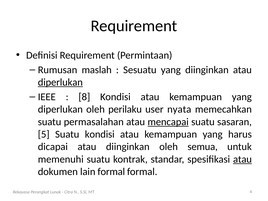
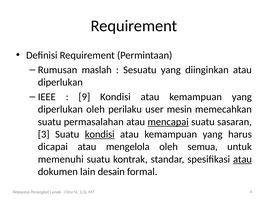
diperlukan at (60, 82) underline: present -> none
8: 8 -> 9
nyata: nyata -> mesin
5: 5 -> 3
kondisi at (100, 134) underline: none -> present
atau diinginkan: diinginkan -> mengelola
lain formal: formal -> desain
